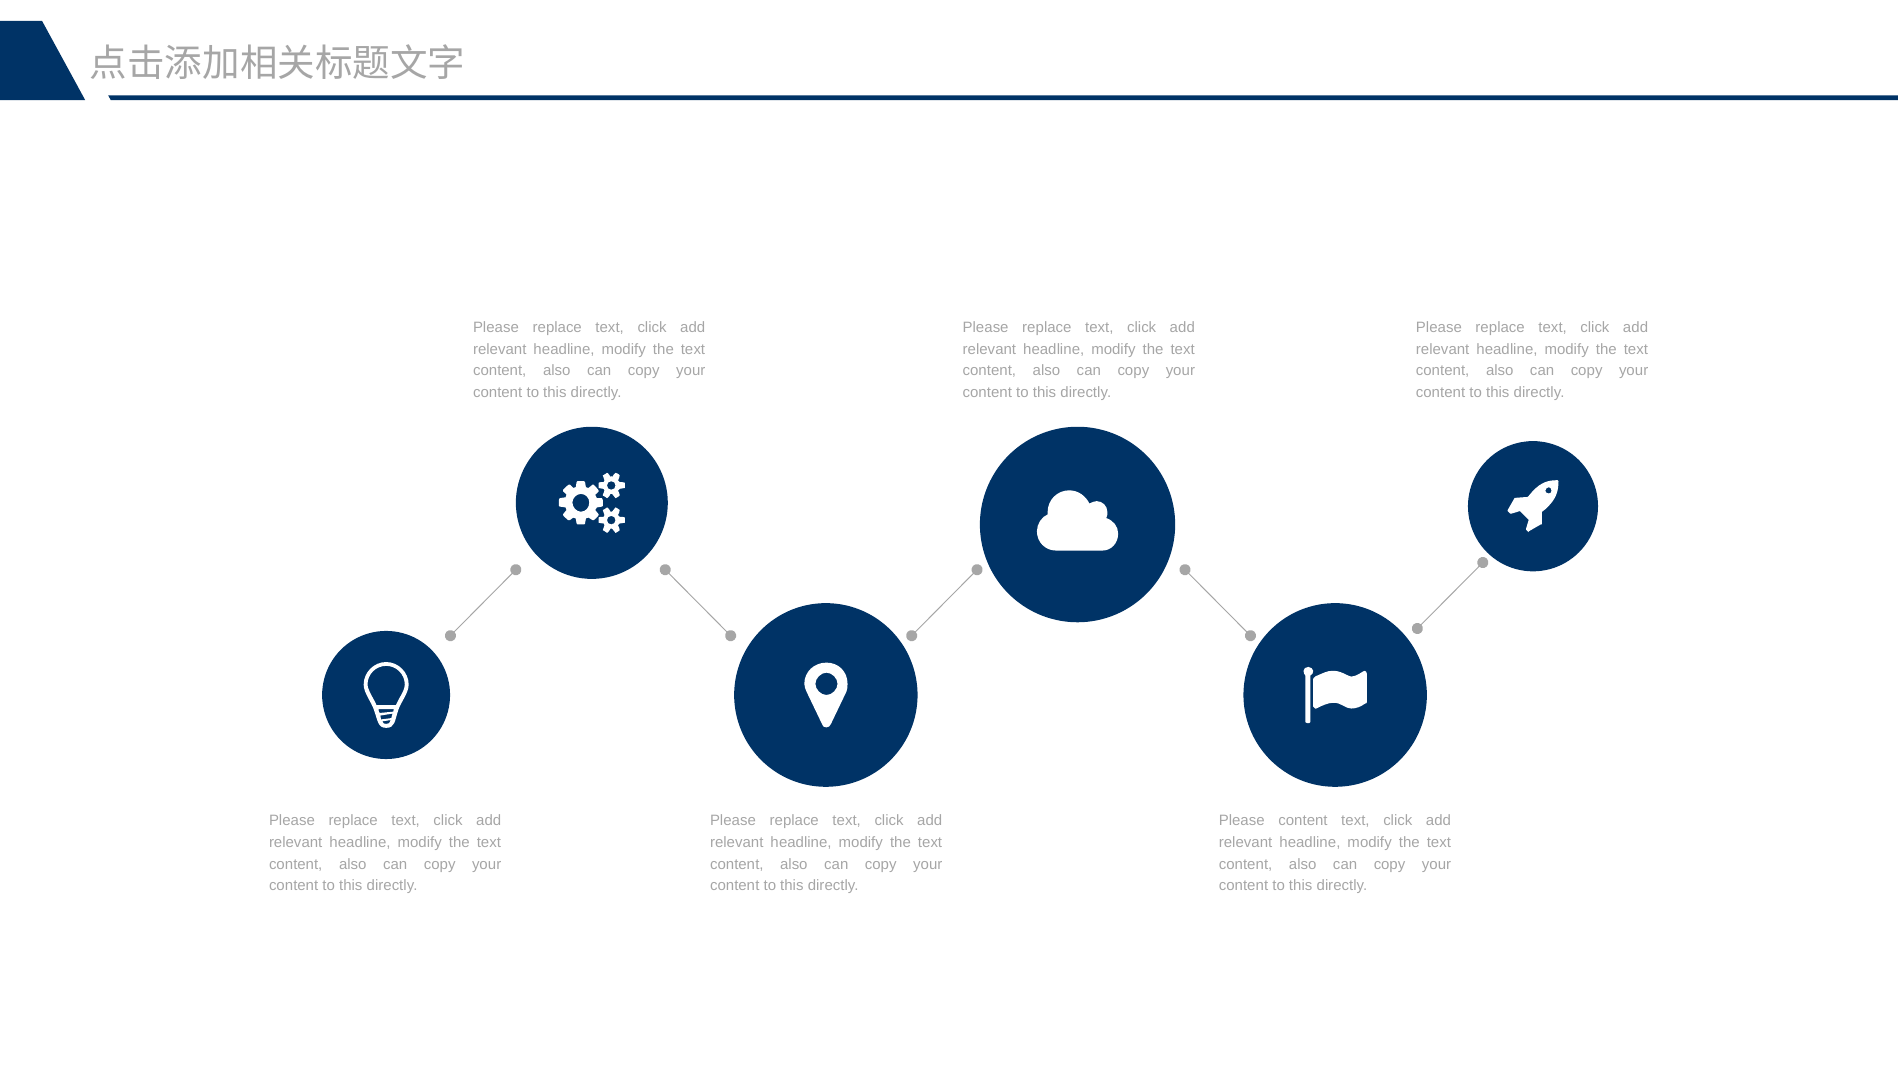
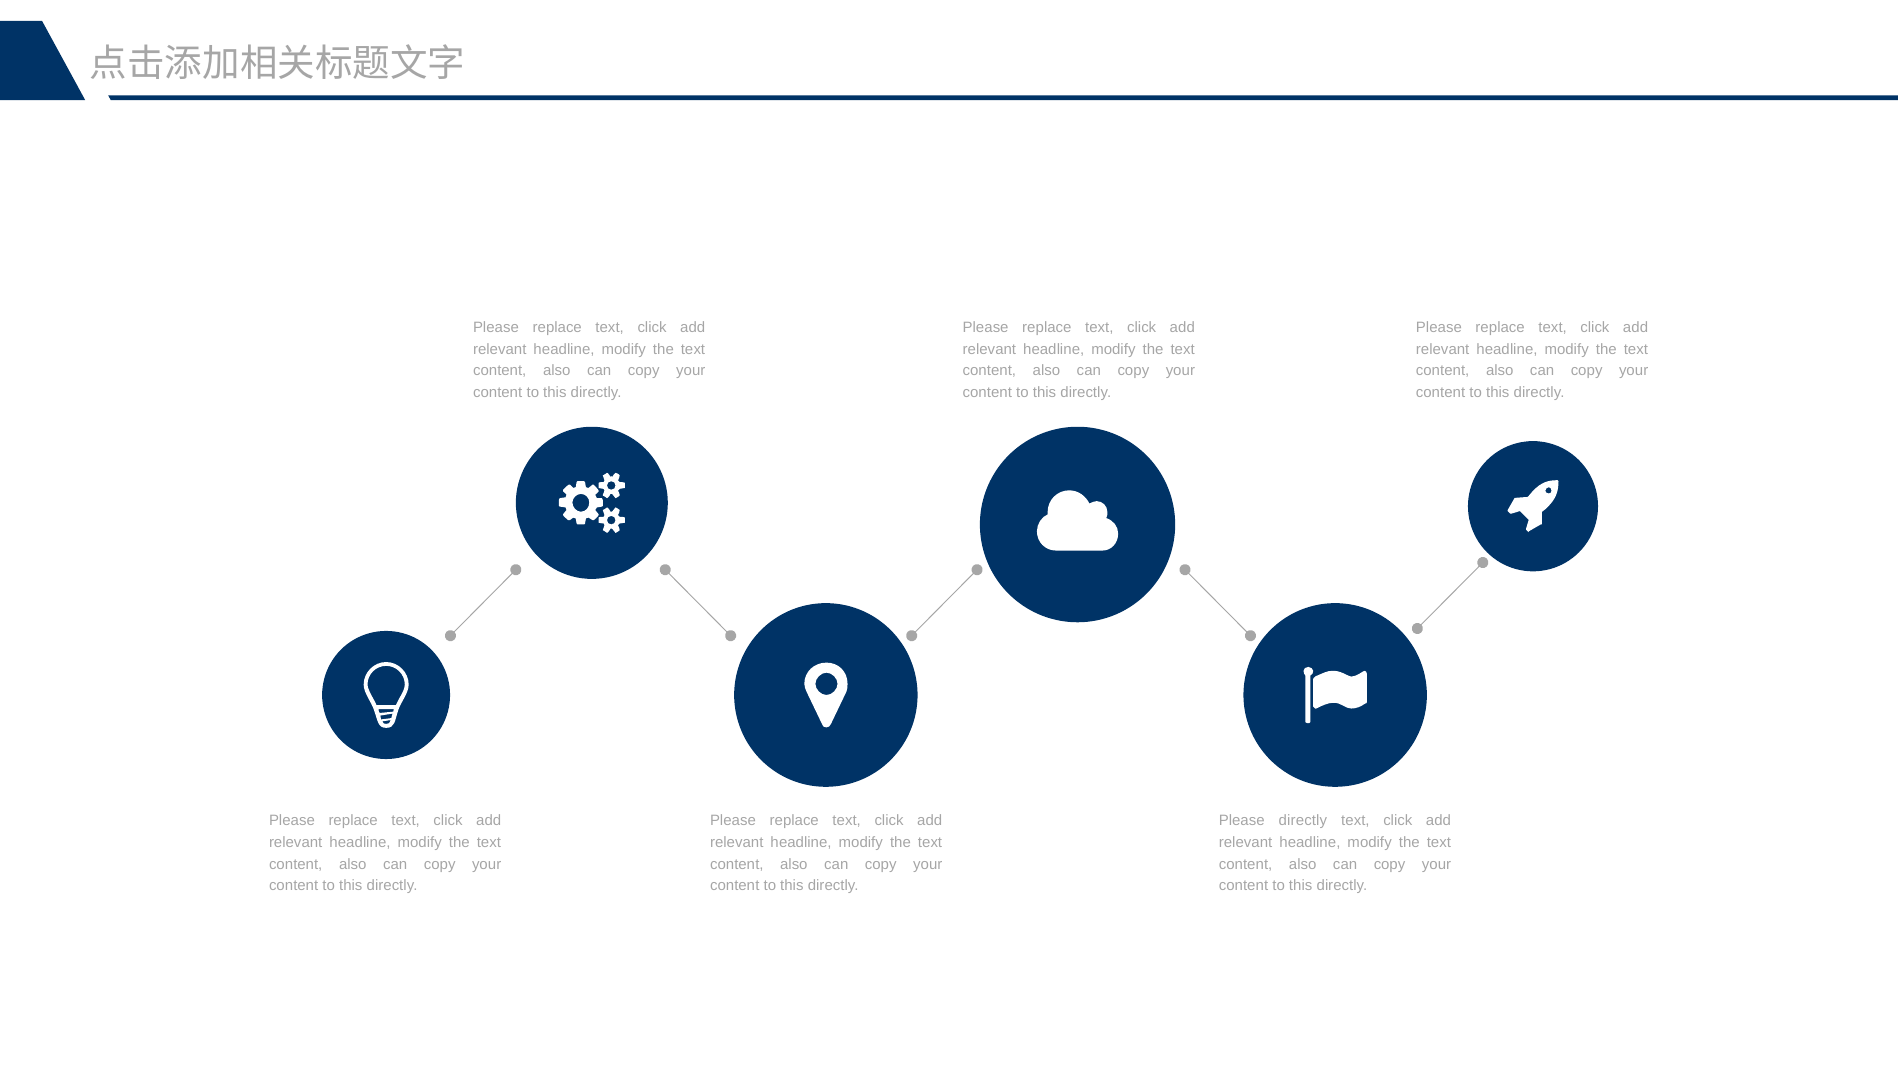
Please content: content -> directly
